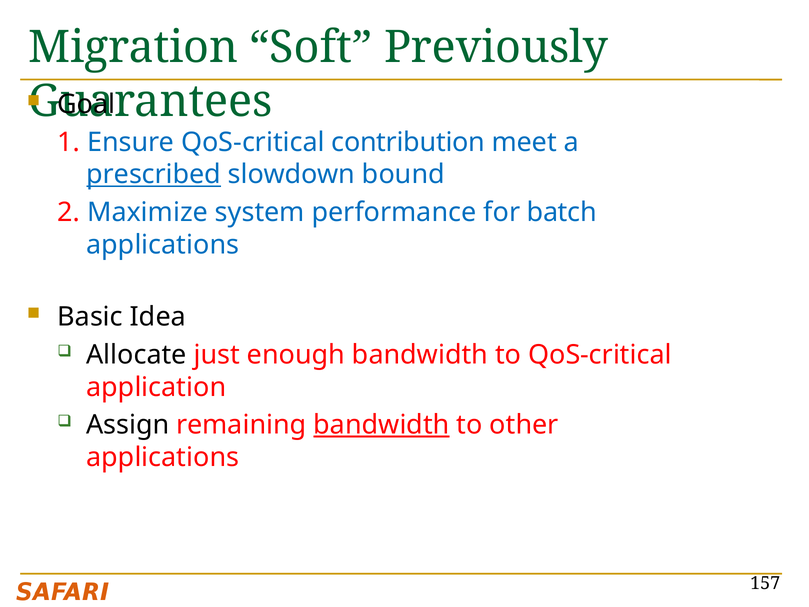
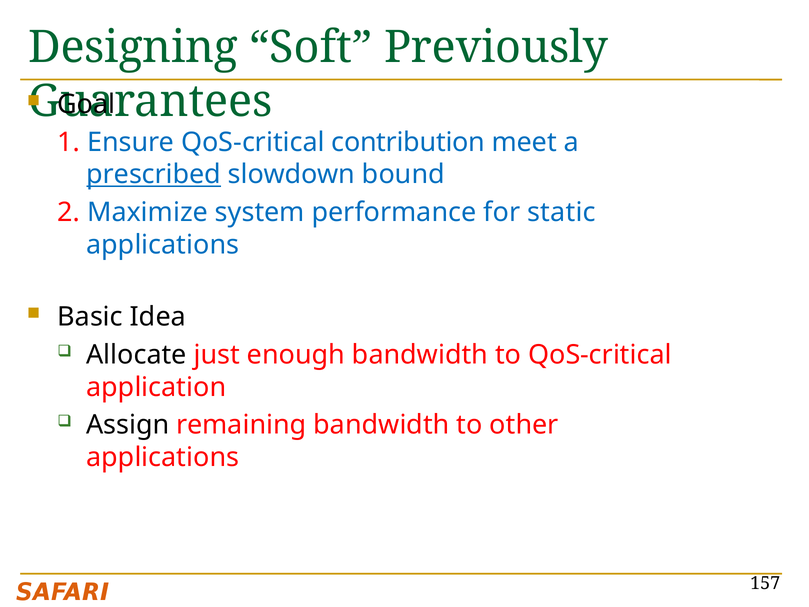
Migration: Migration -> Designing
batch: batch -> static
bandwidth at (381, 425) underline: present -> none
